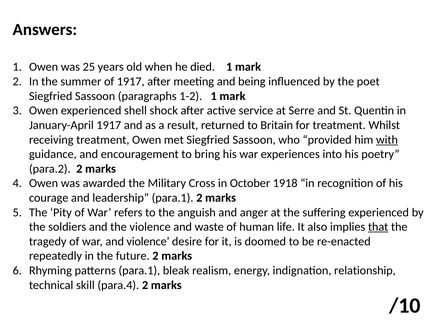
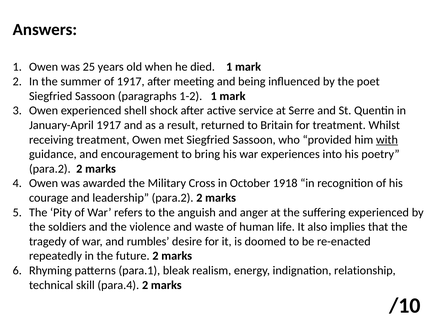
leadership para.1: para.1 -> para.2
that underline: present -> none
and violence: violence -> rumbles
